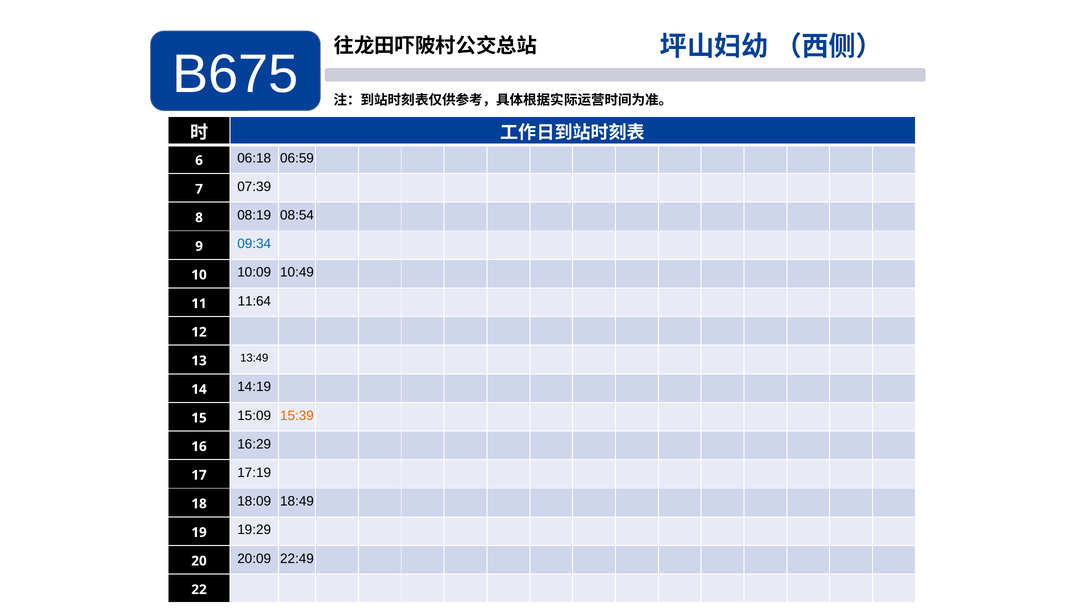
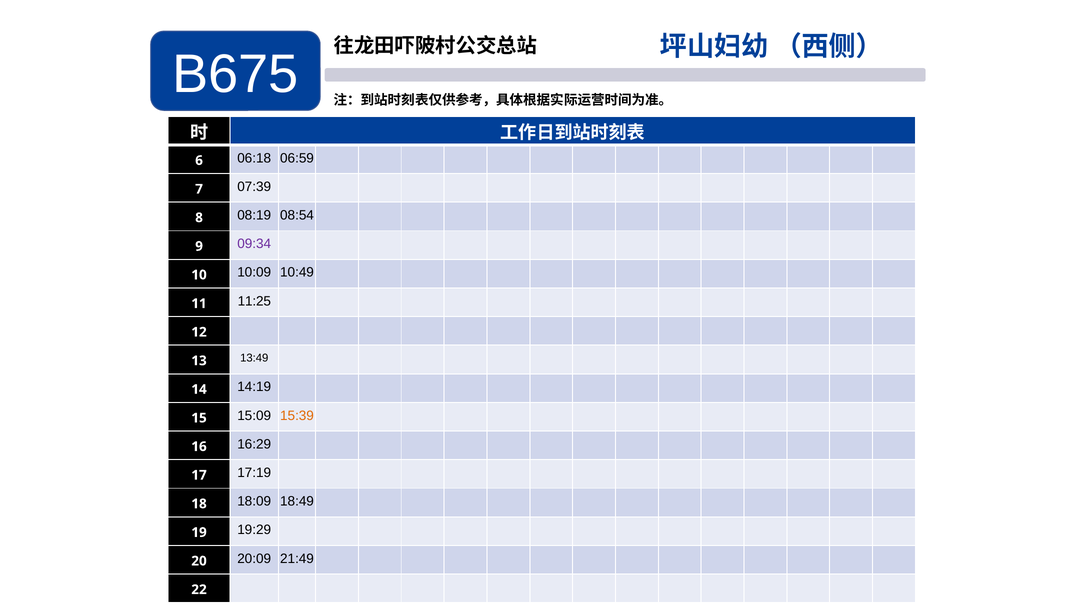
09:34 colour: blue -> purple
11:64: 11:64 -> 11:25
22:49: 22:49 -> 21:49
